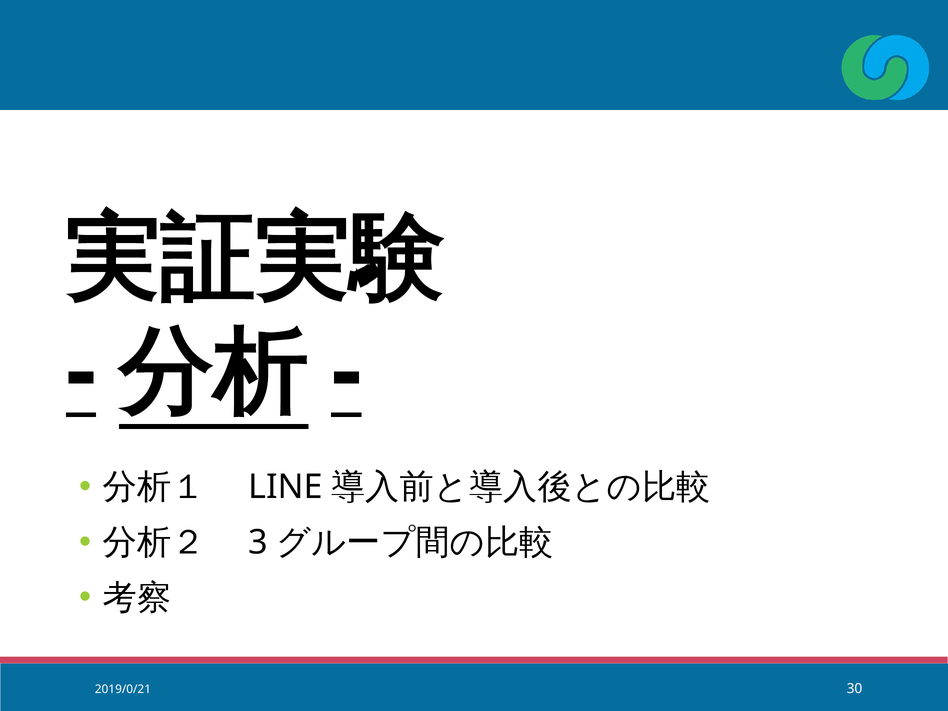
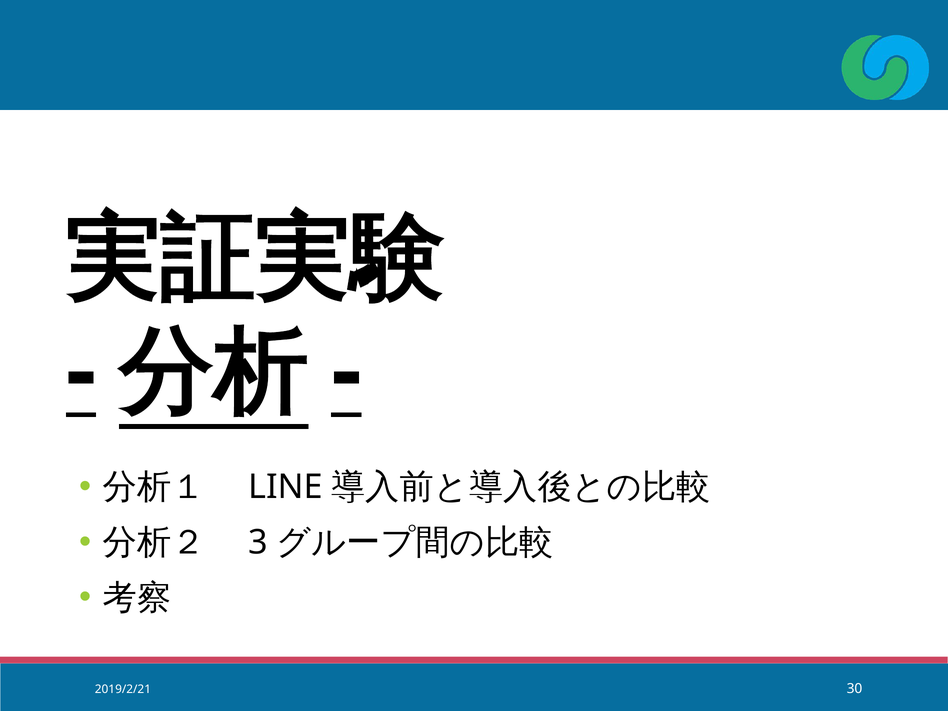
2019/0/21: 2019/0/21 -> 2019/2/21
